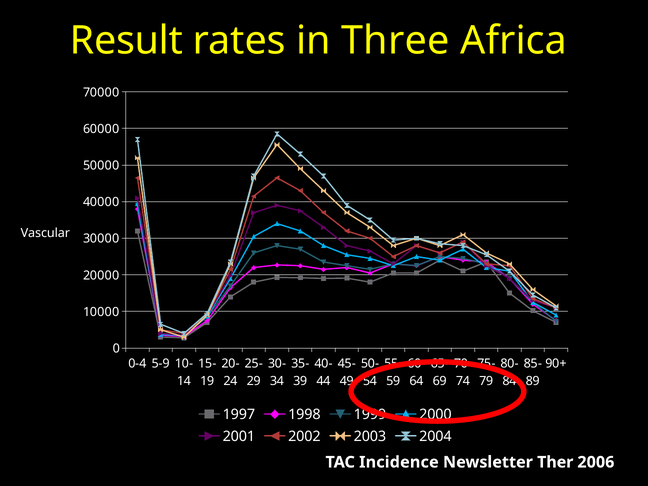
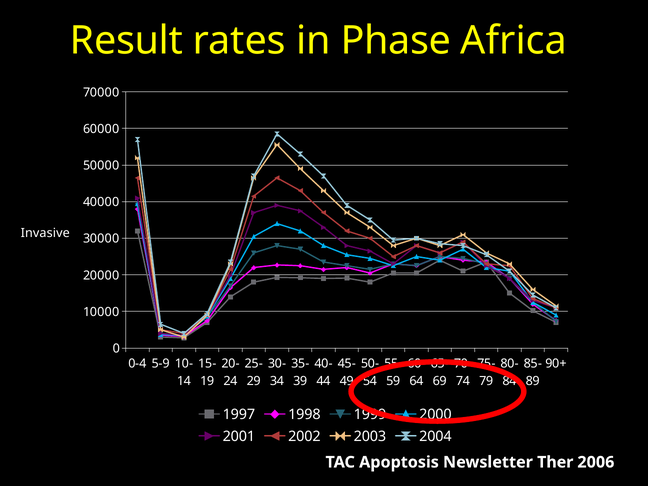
Three: Three -> Phase
Vascular: Vascular -> Invasive
Incidence: Incidence -> Apoptosis
